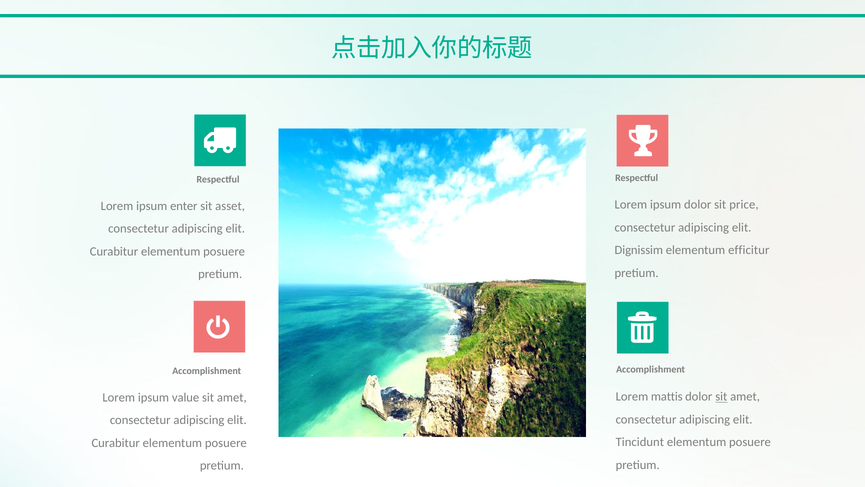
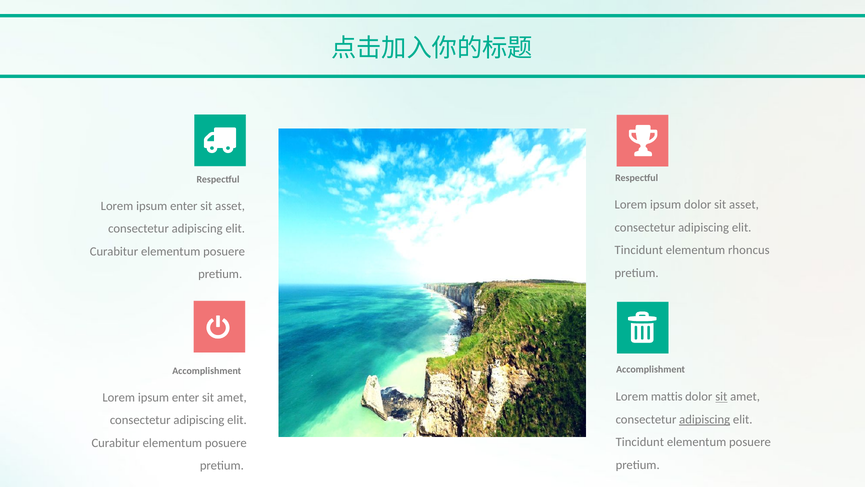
dolor sit price: price -> asset
Dignissim at (639, 250): Dignissim -> Tincidunt
efficitur: efficitur -> rhoncus
value at (186, 397): value -> enter
adipiscing at (705, 419) underline: none -> present
